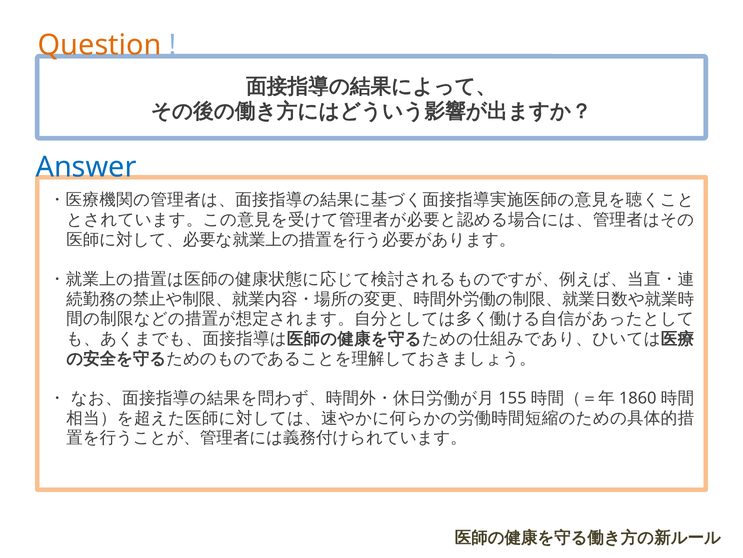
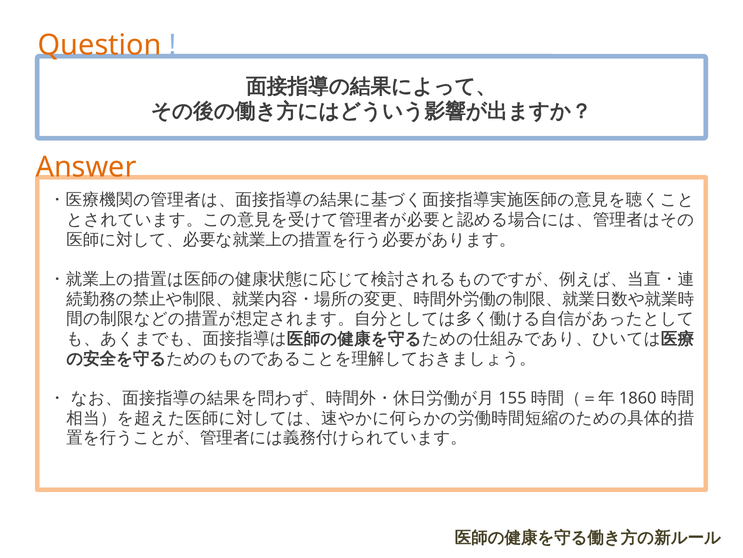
Answer colour: blue -> orange
